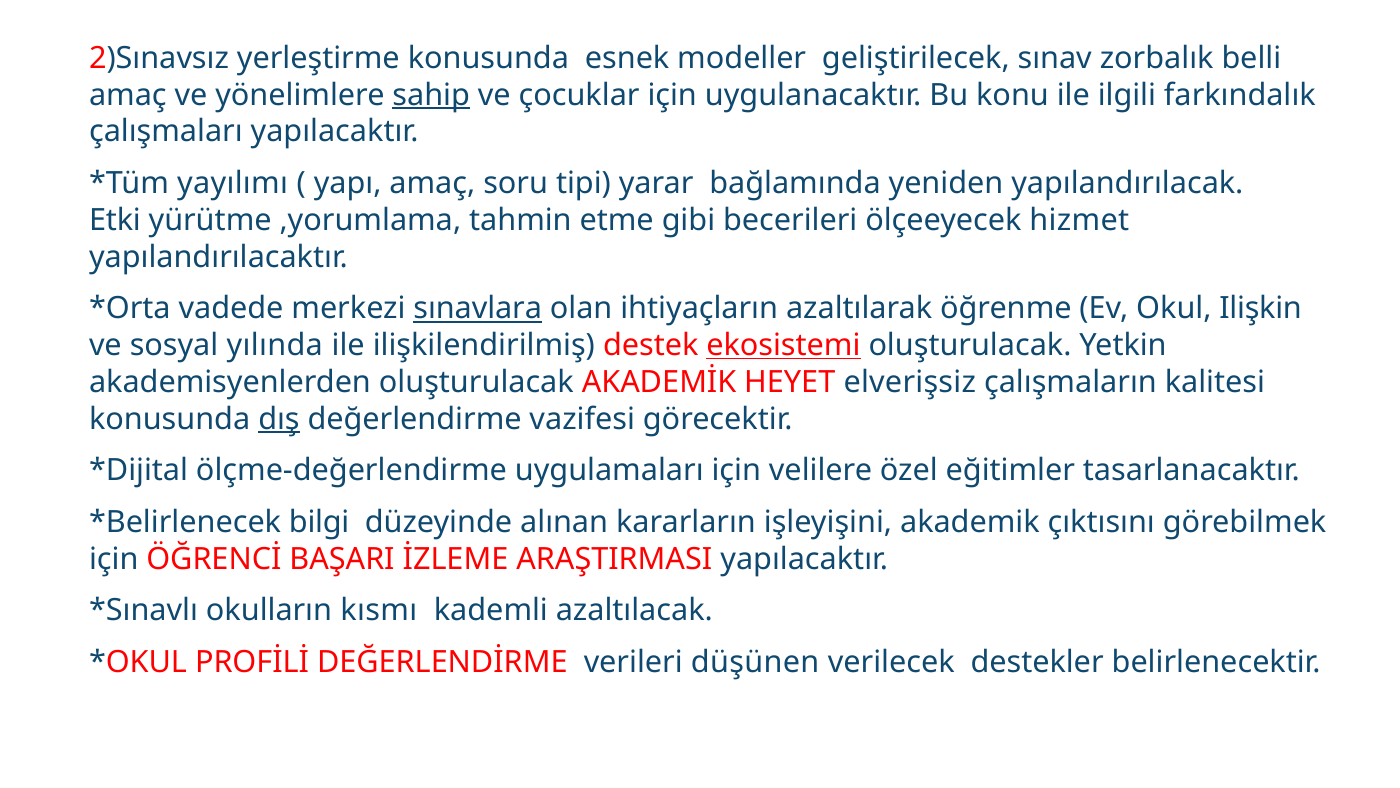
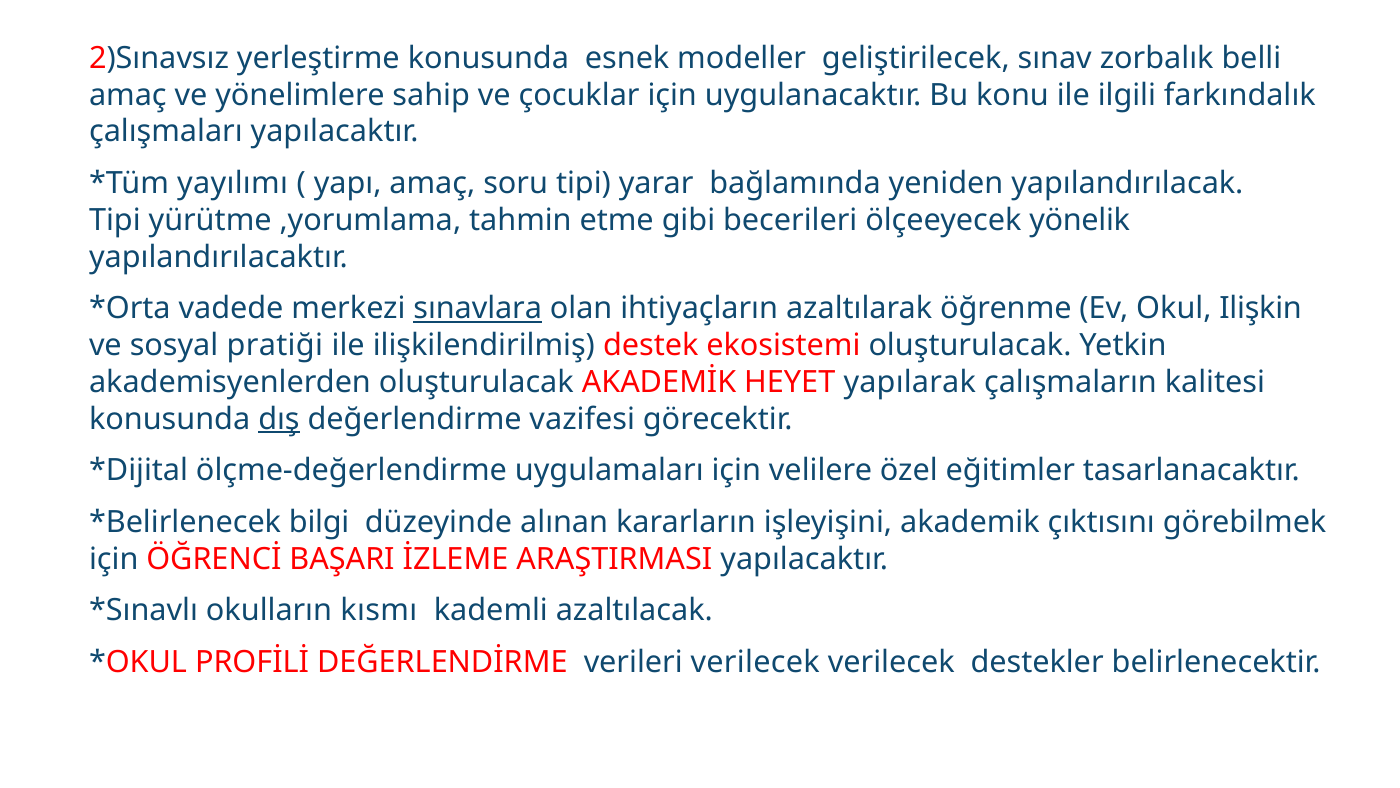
sahip underline: present -> none
Etki at (115, 220): Etki -> Tipi
hizmet: hizmet -> yönelik
yılında: yılında -> pratiği
ekosistemi underline: present -> none
elverişsiz: elverişsiz -> yapılarak
verileri düşünen: düşünen -> verilecek
